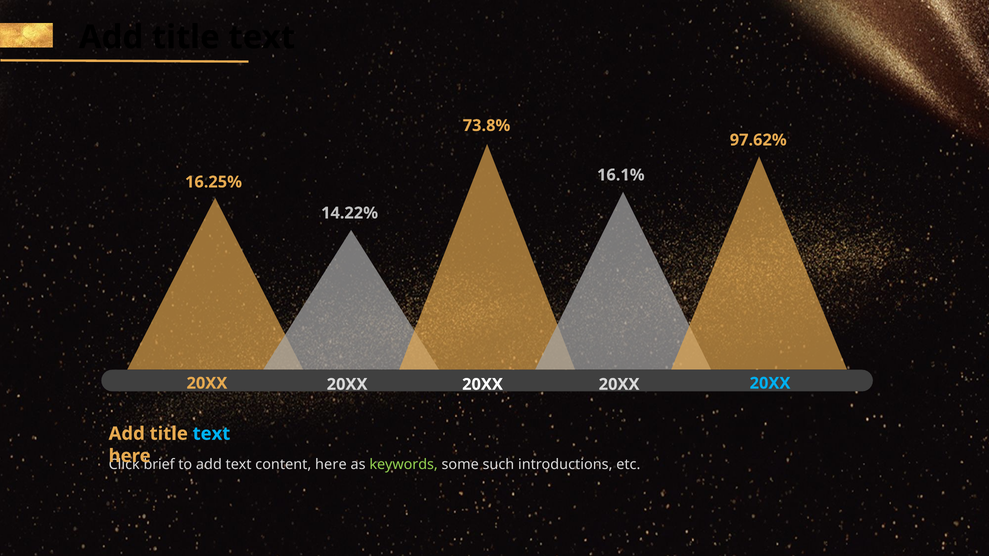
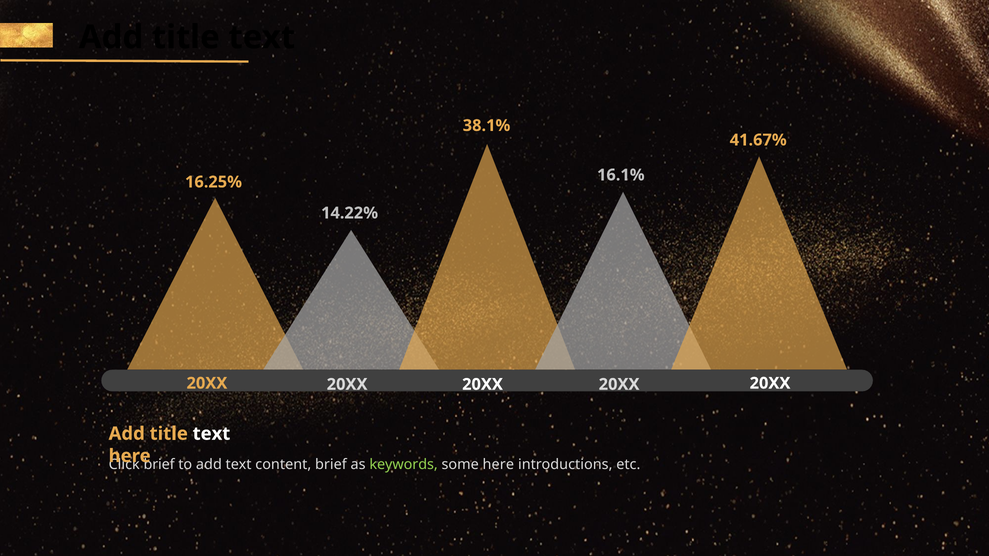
73.8%: 73.8% -> 38.1%
97.62%: 97.62% -> 41.67%
20XX at (770, 383) colour: light blue -> white
text at (211, 434) colour: light blue -> white
content here: here -> brief
some such: such -> here
